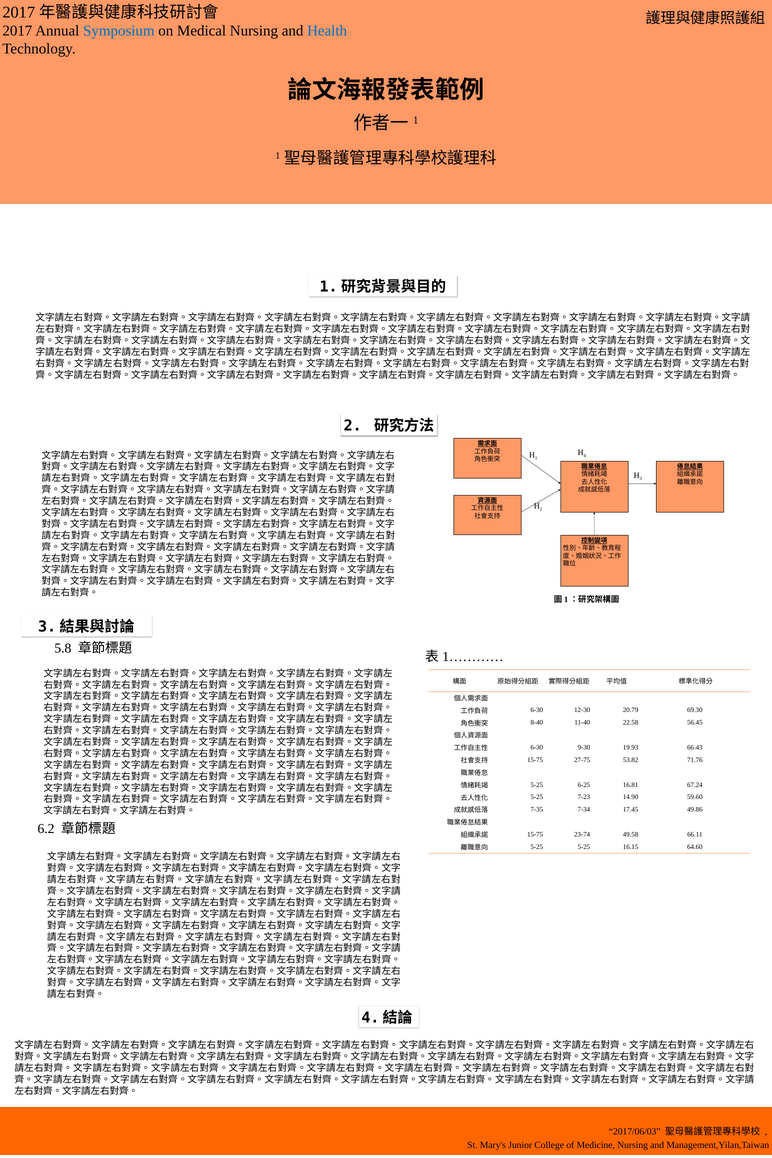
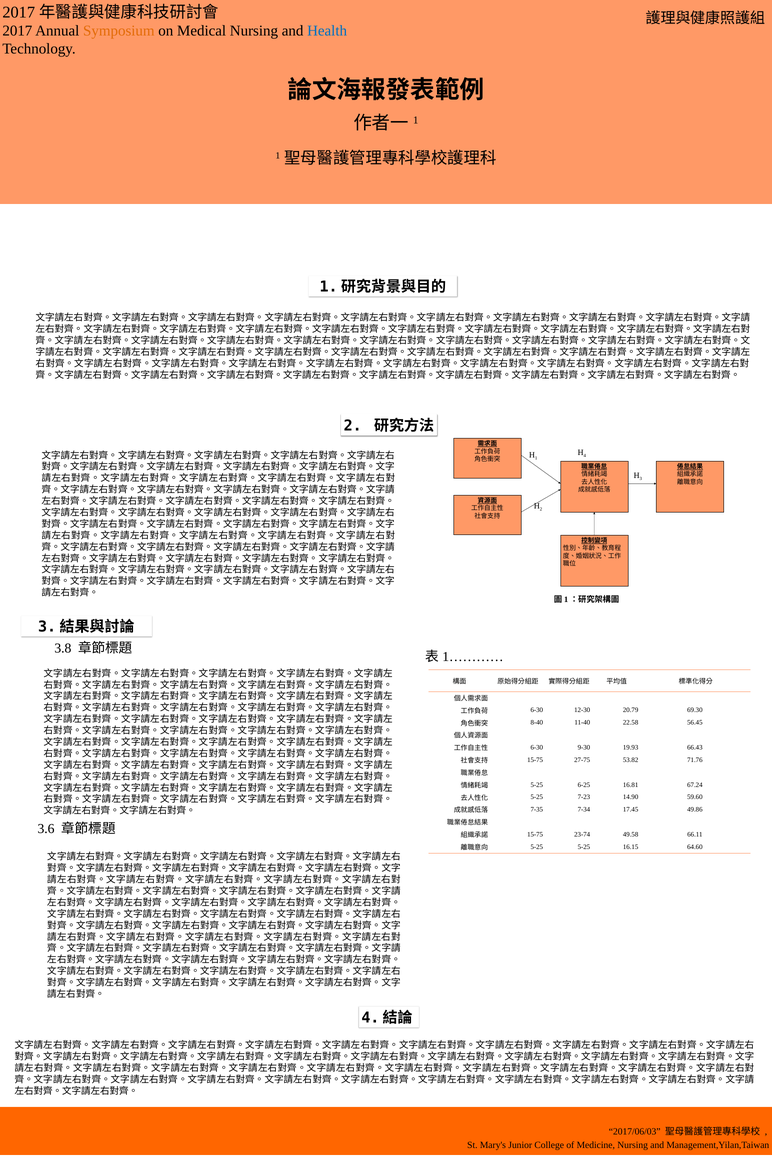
Symposium colour: blue -> orange
5.8: 5.8 -> 3.8
6.2: 6.2 -> 3.6
